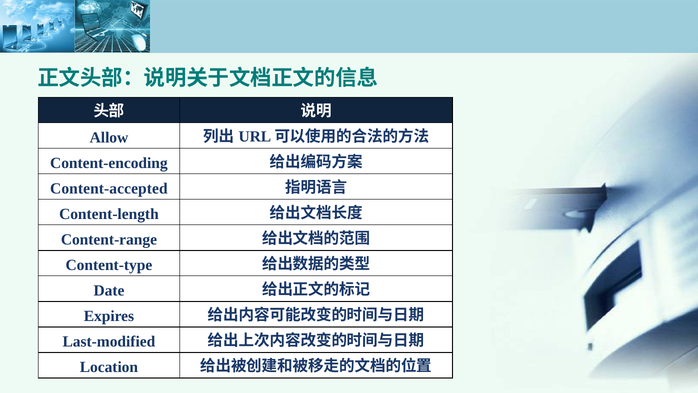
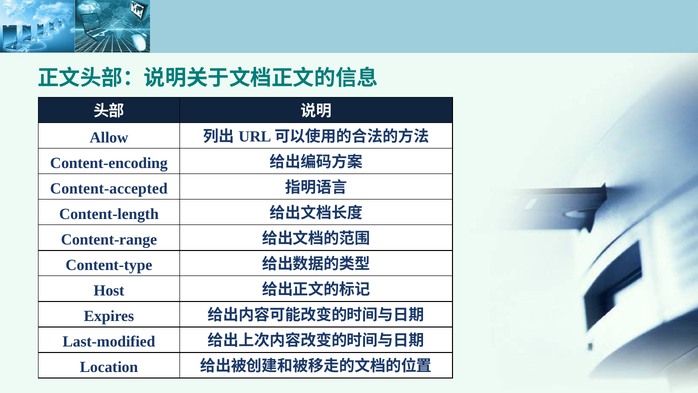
Date: Date -> Host
